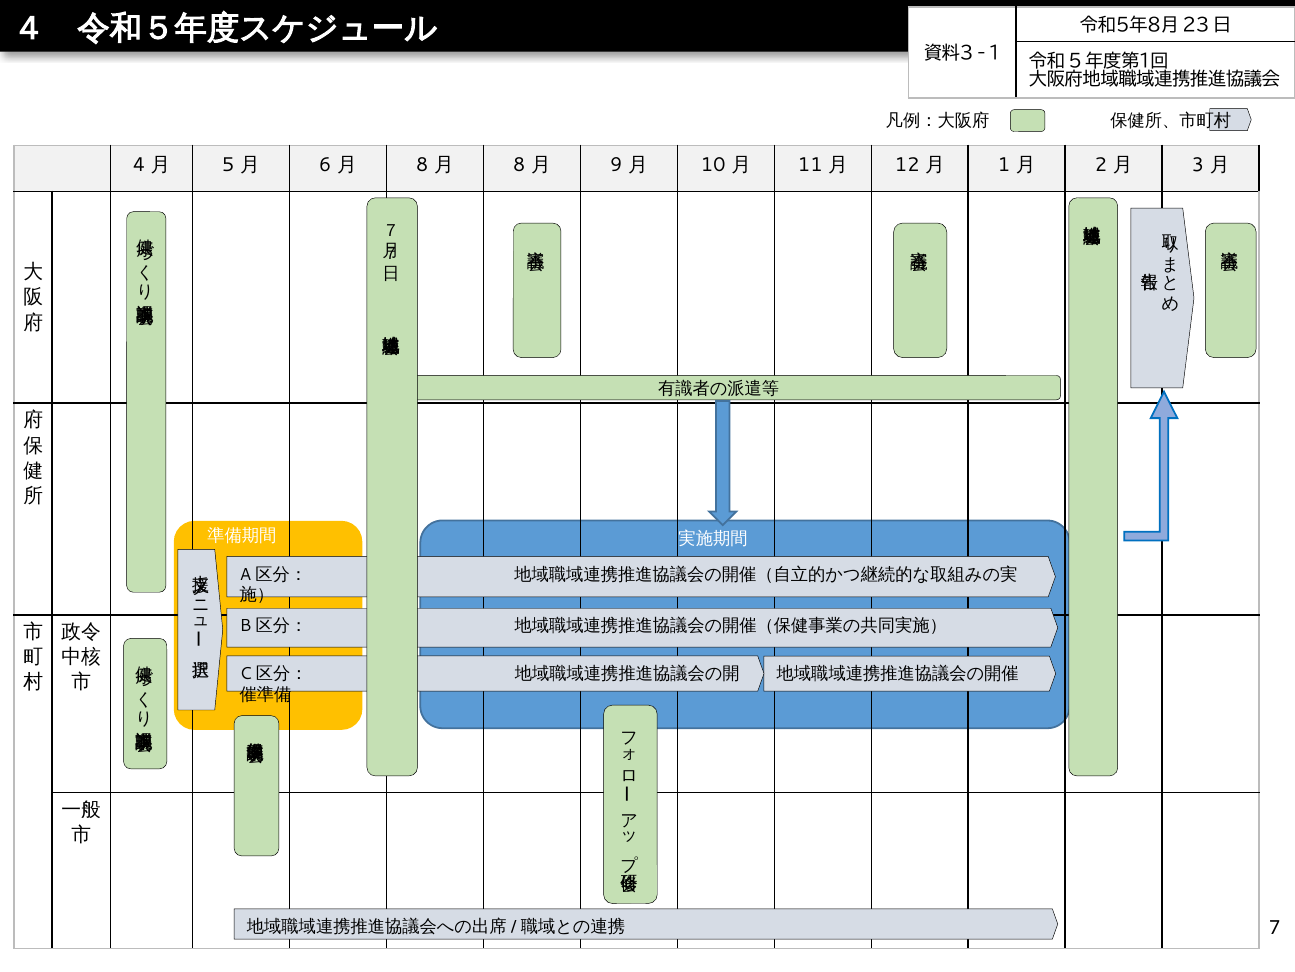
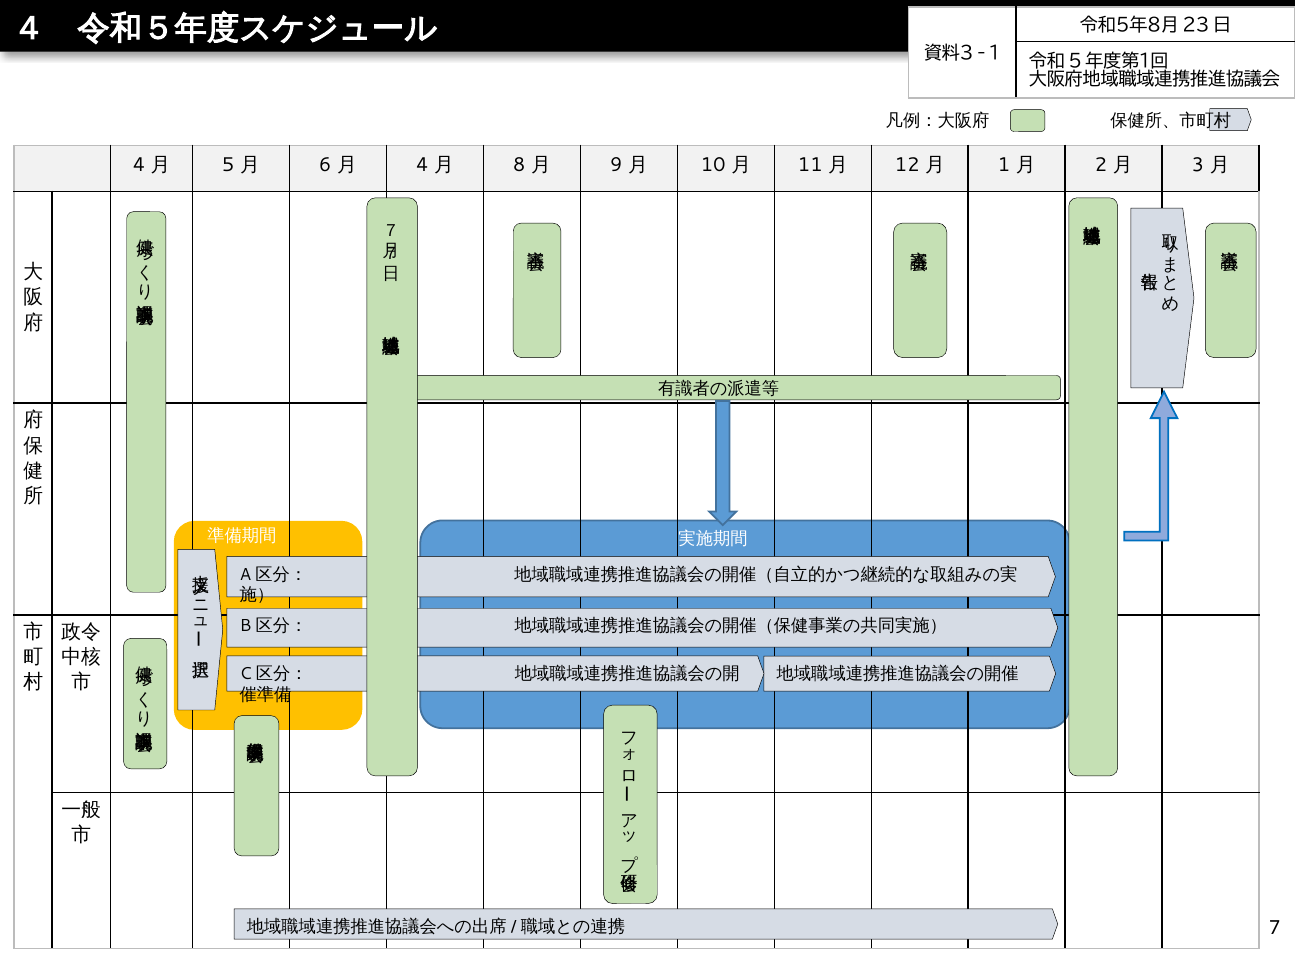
8 at (422, 165): 8 -> 4
